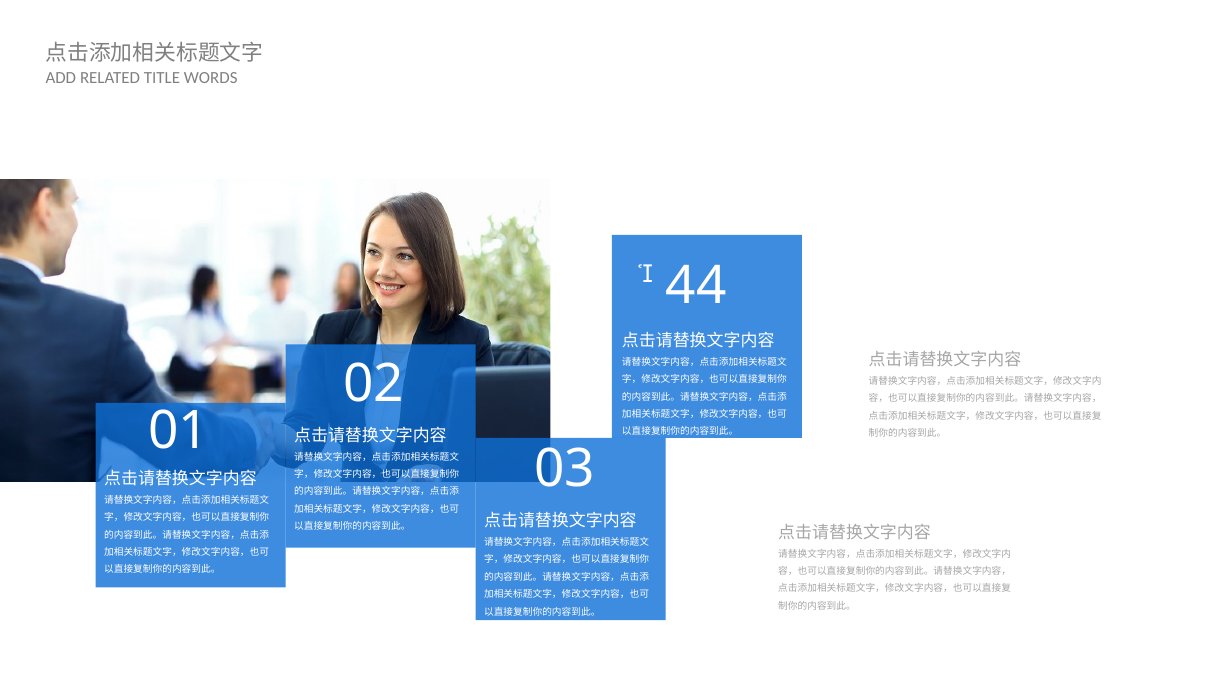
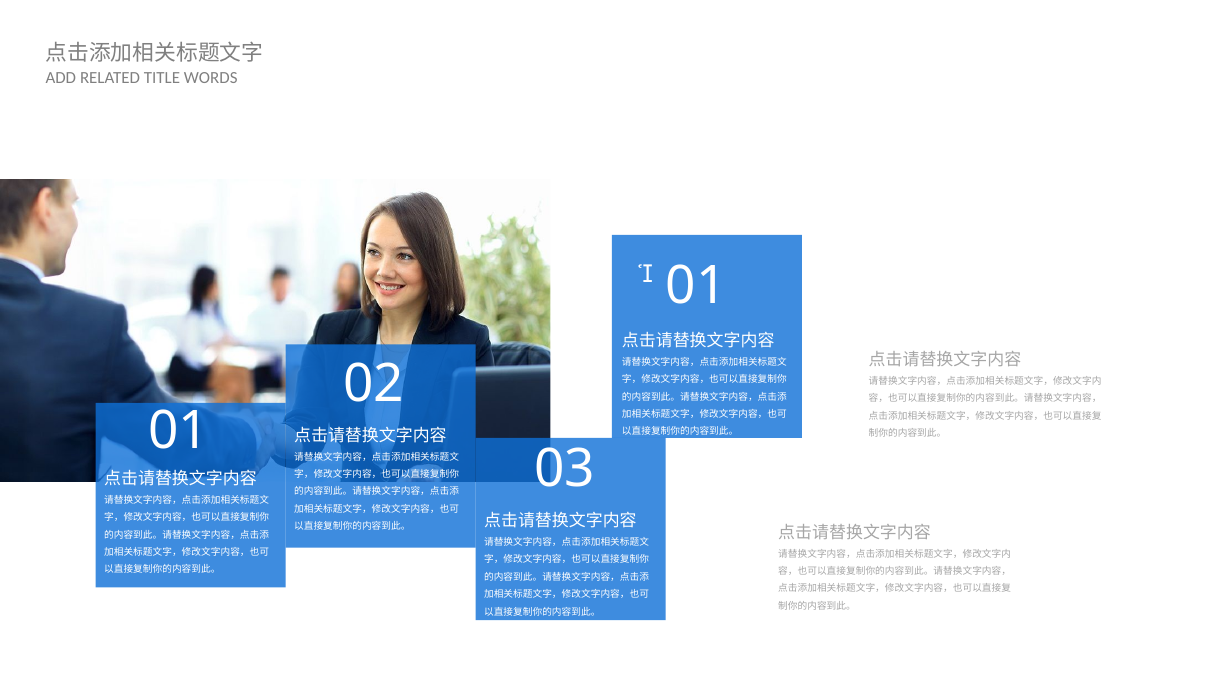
44 at (696, 286): 44 -> 01
